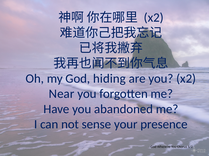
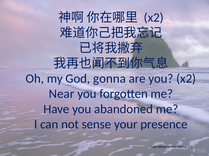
hiding: hiding -> gonna
